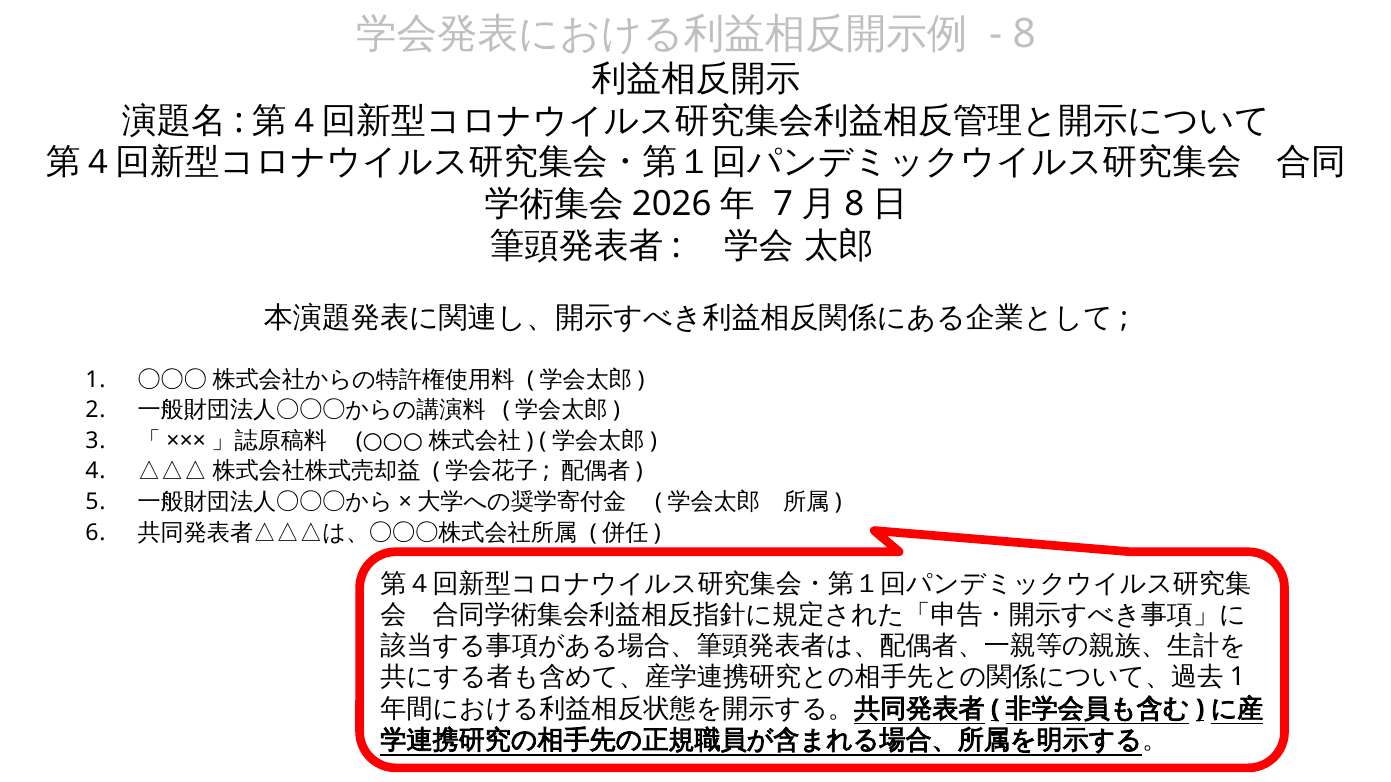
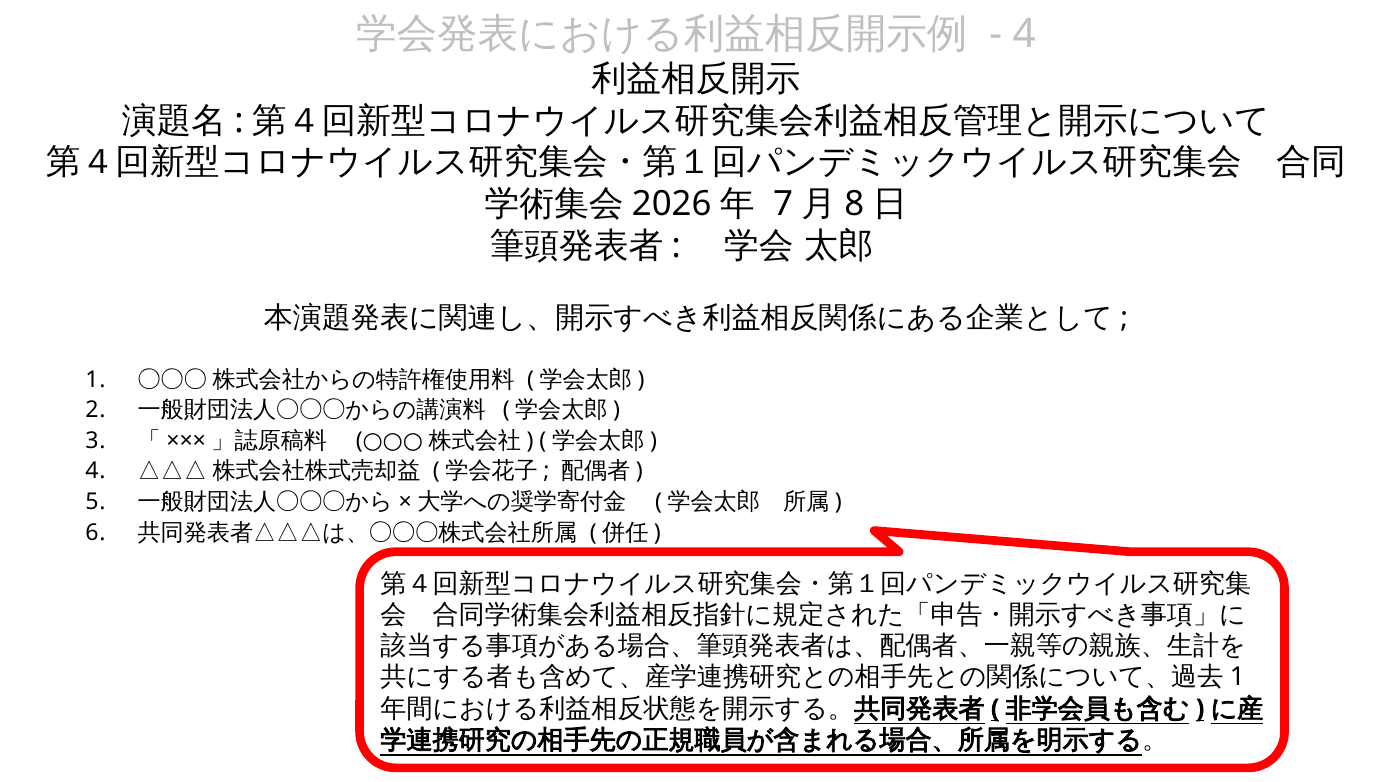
8 at (1024, 34): 8 -> 4
